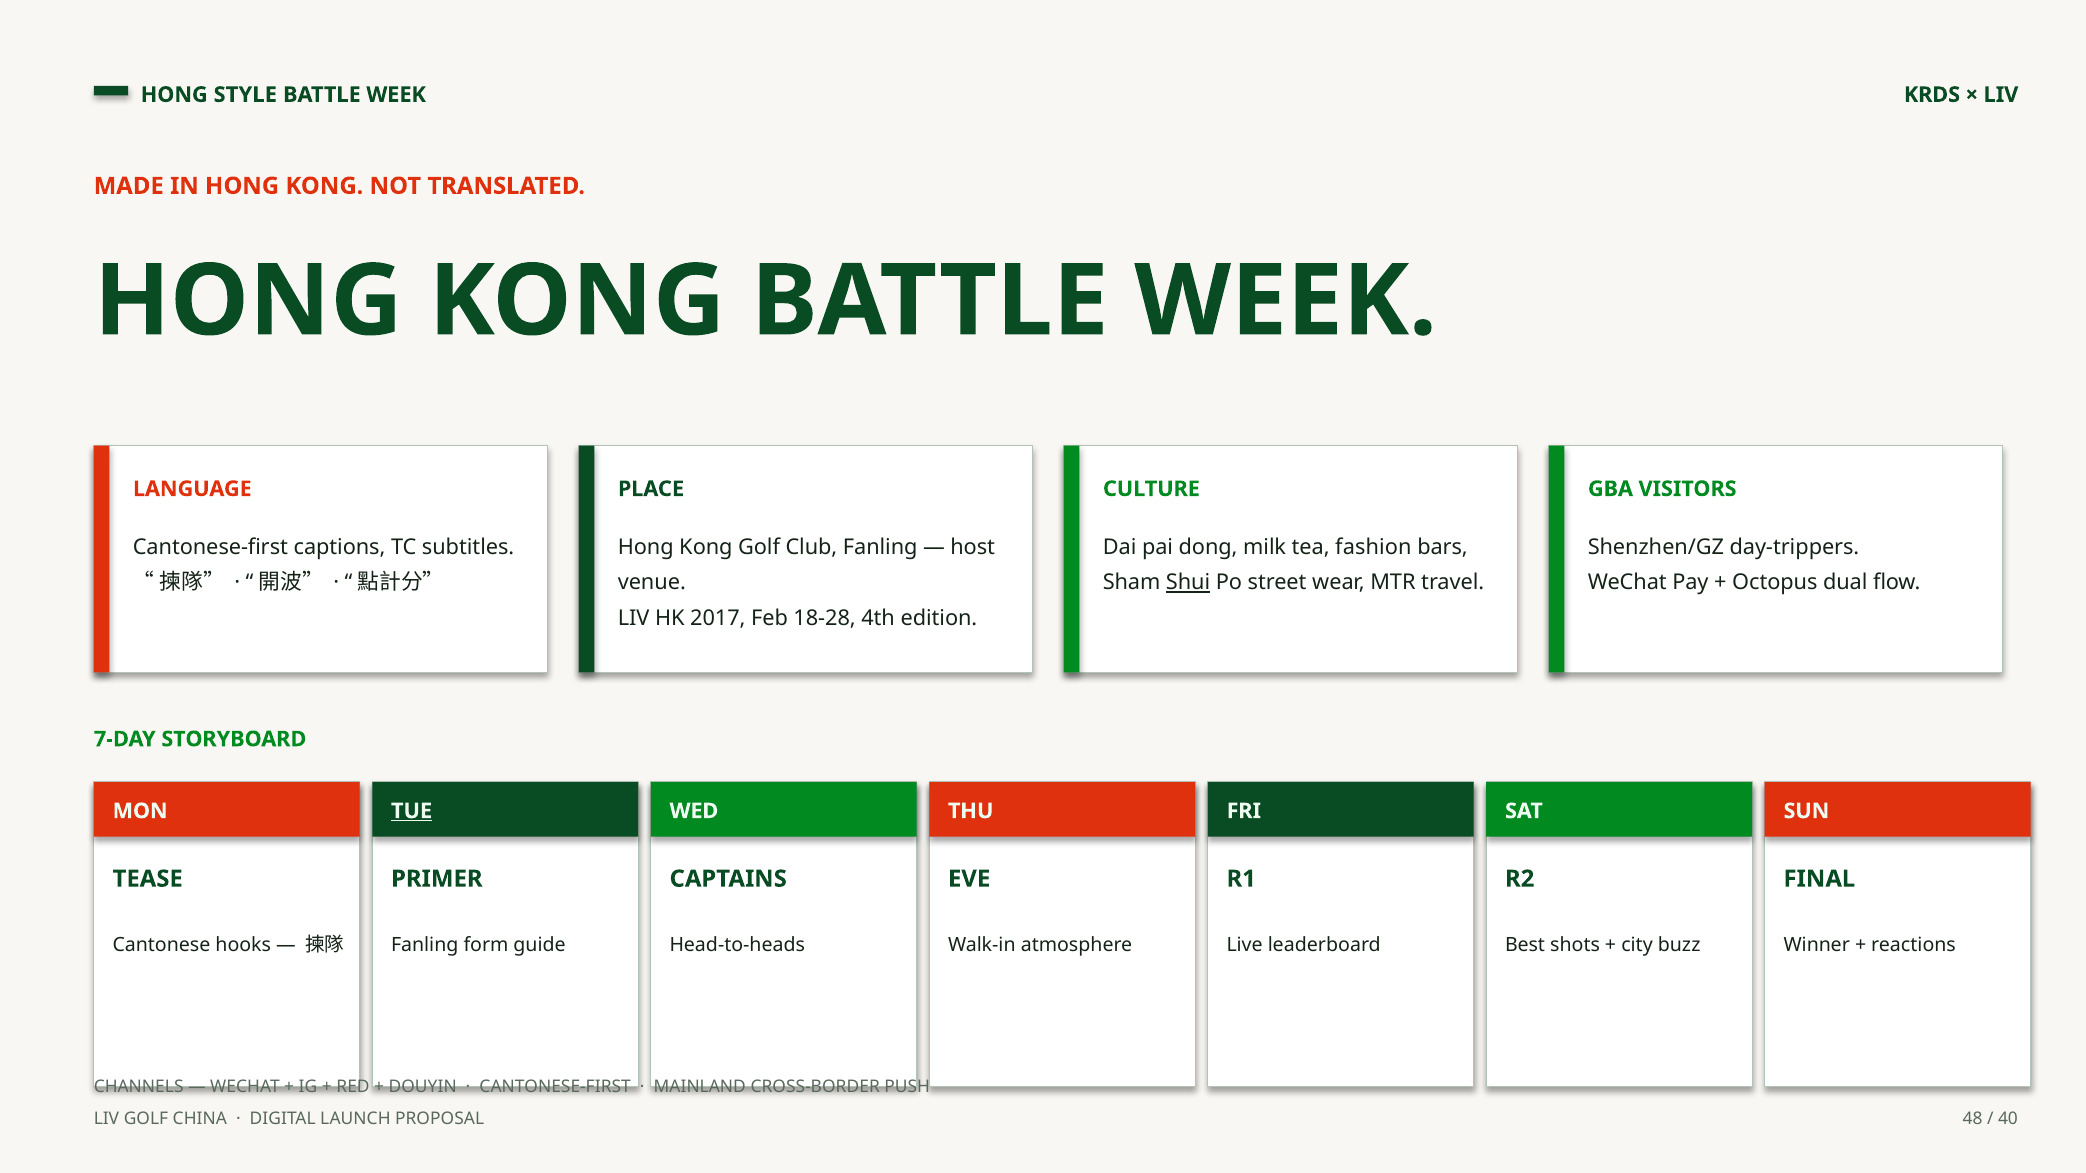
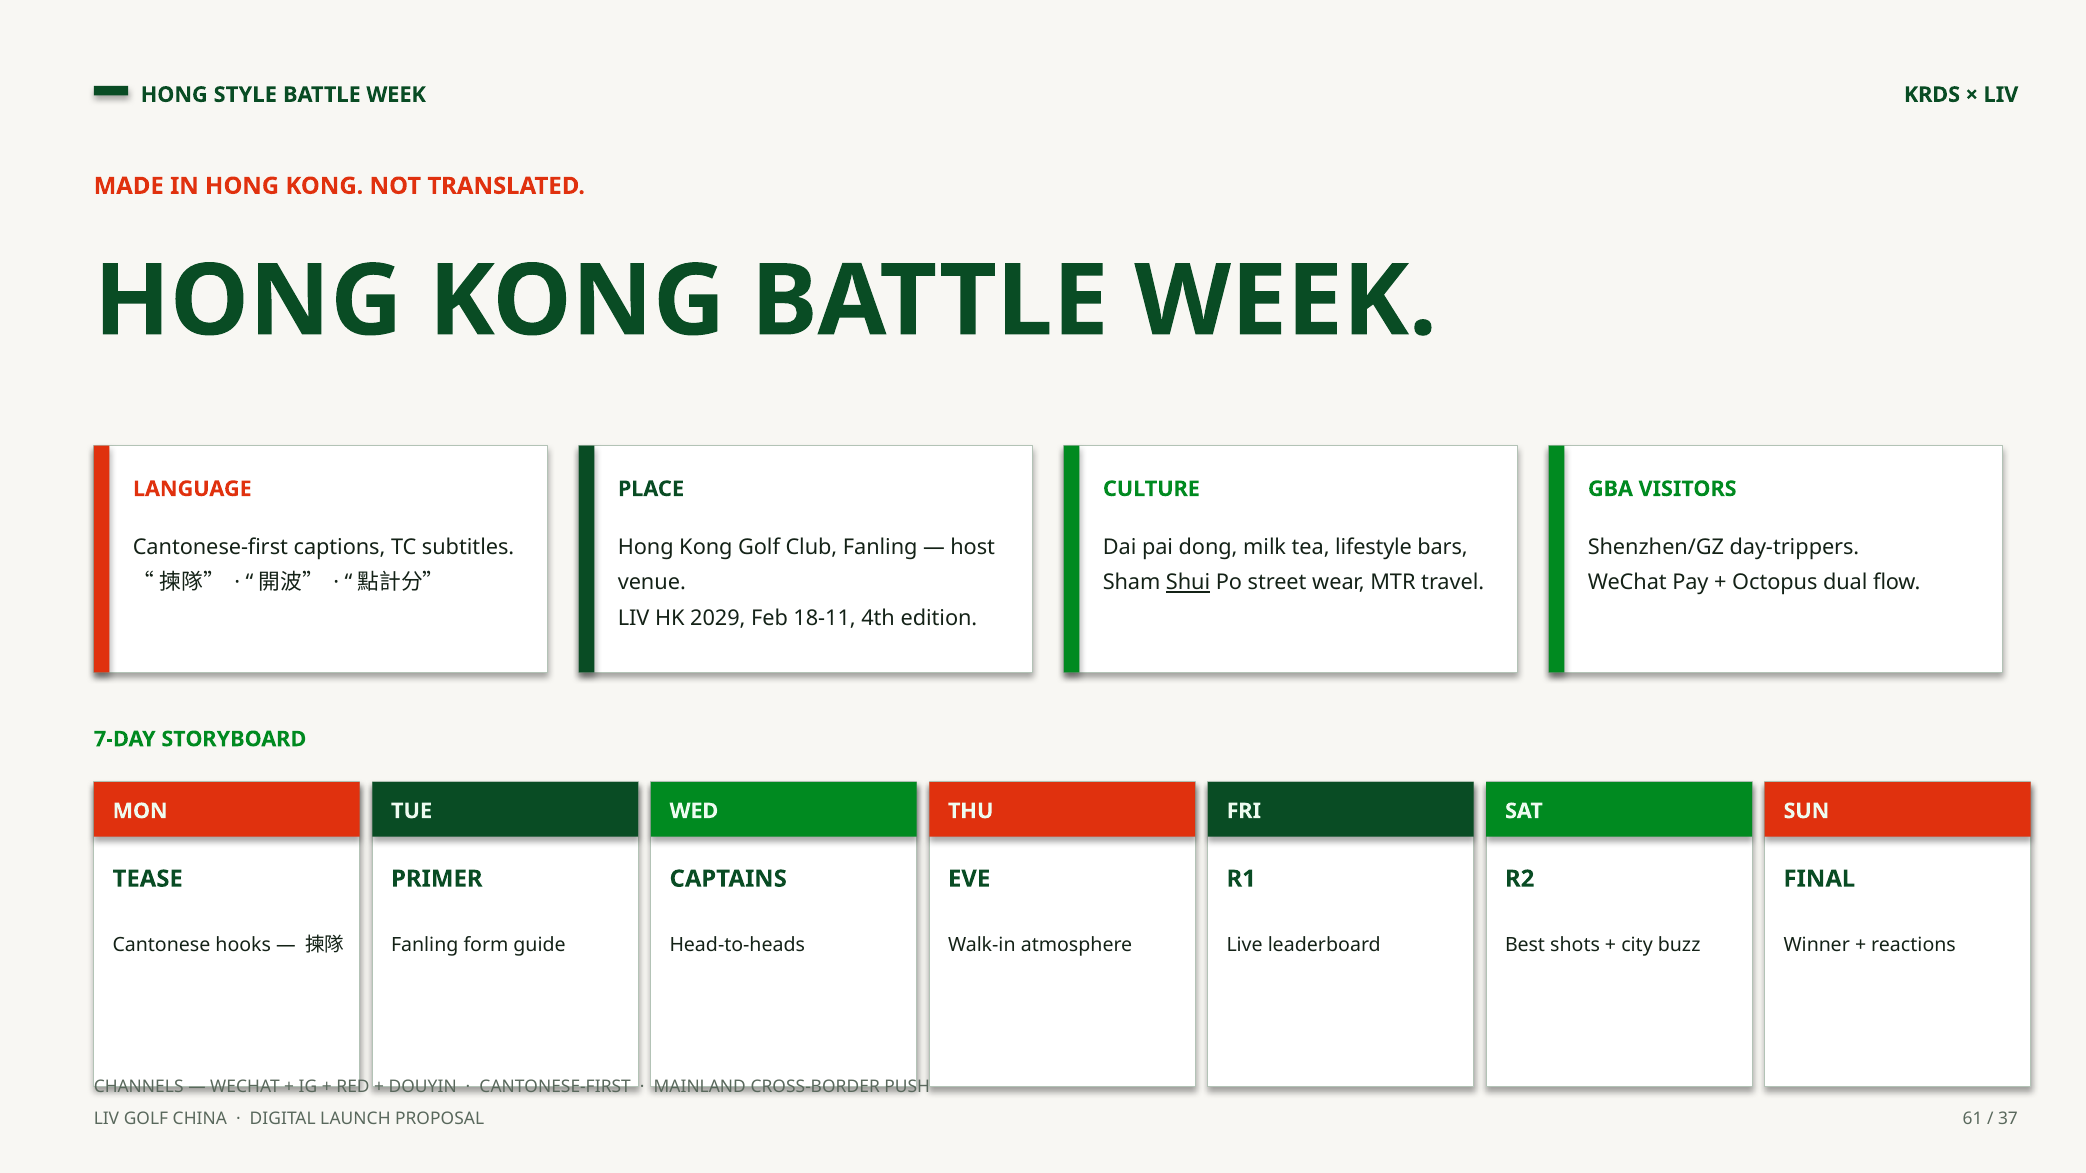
fashion: fashion -> lifestyle
2017: 2017 -> 2029
18-28: 18-28 -> 18-11
TUE underline: present -> none
48: 48 -> 61
40: 40 -> 37
